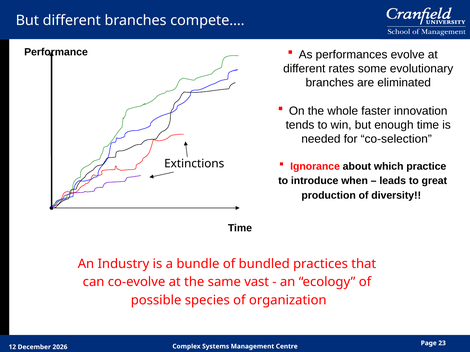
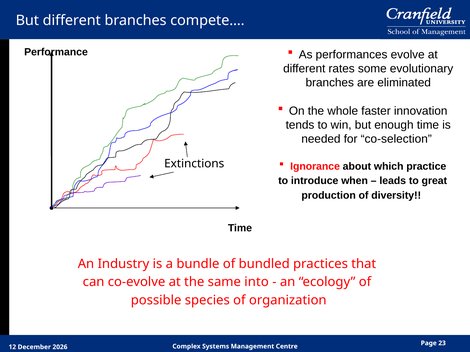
vast: vast -> into
